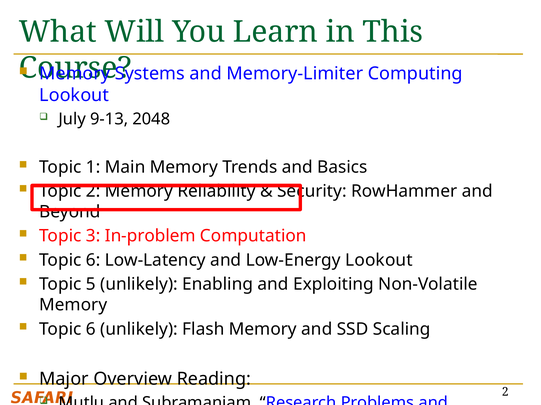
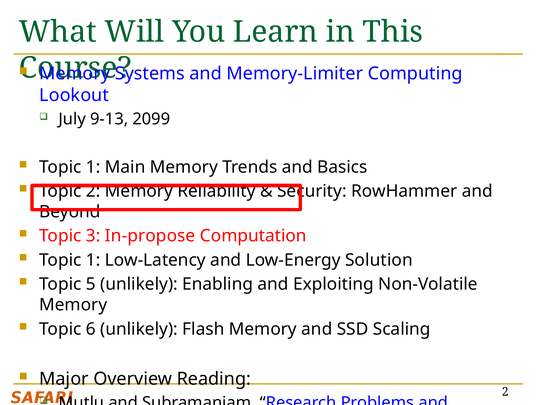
2048: 2048 -> 2099
In-problem: In-problem -> In-propose
6 at (93, 261): 6 -> 1
Low-Energy Lookout: Lookout -> Solution
